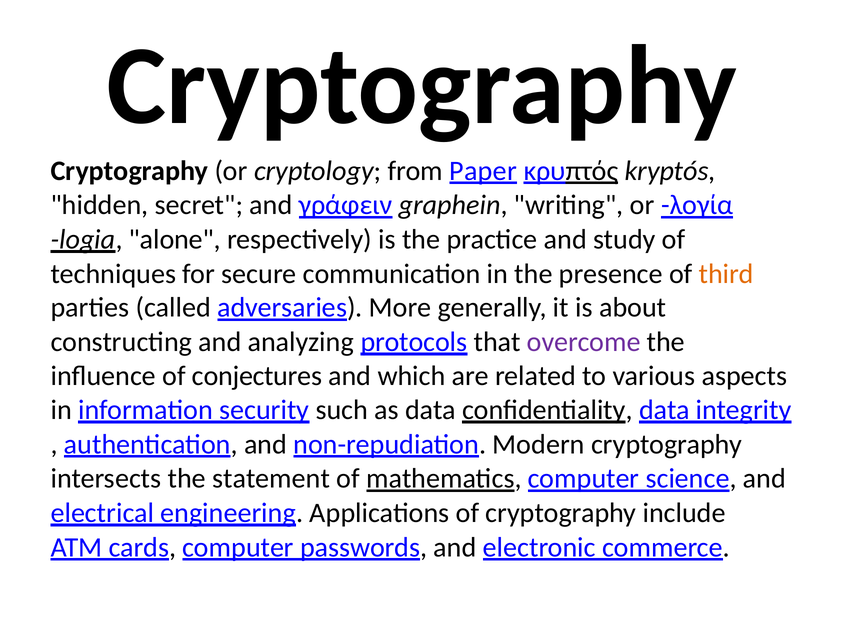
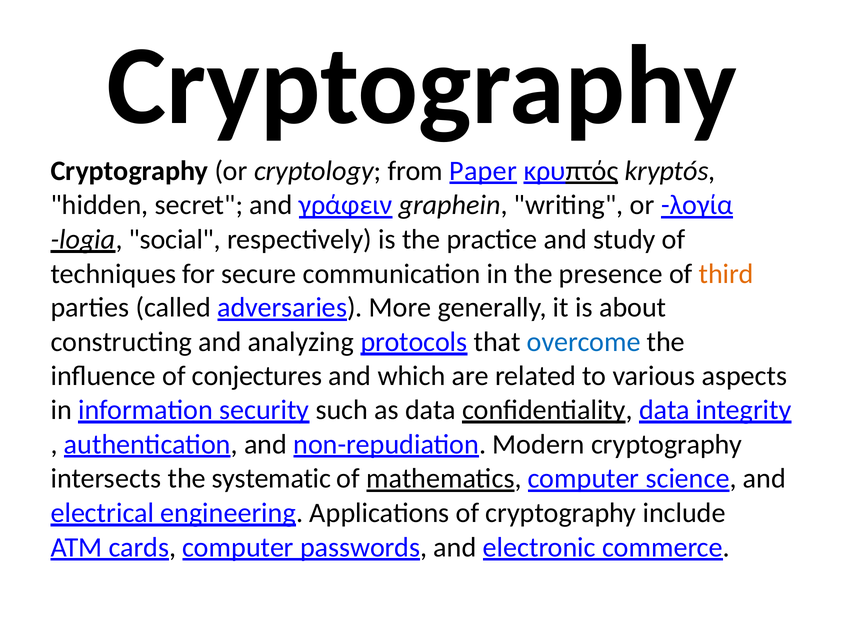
alone: alone -> social
overcome colour: purple -> blue
statement: statement -> systematic
